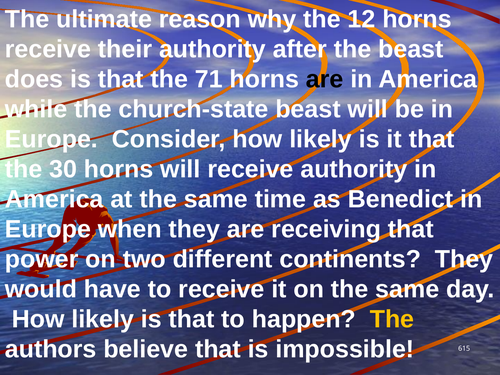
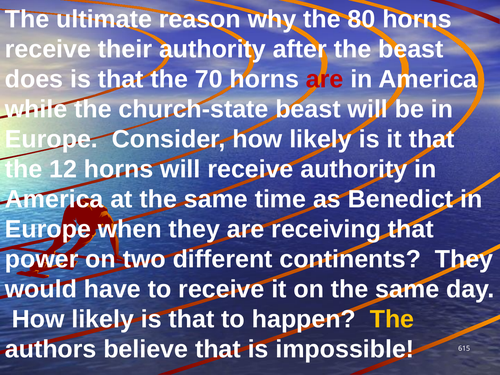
12: 12 -> 80
71: 71 -> 70
are at (325, 79) colour: black -> red
30: 30 -> 12
